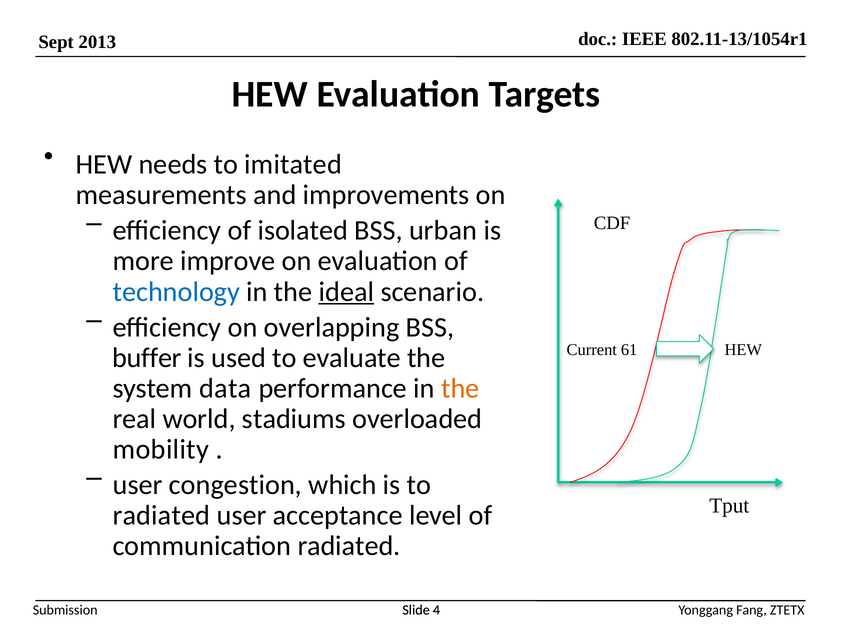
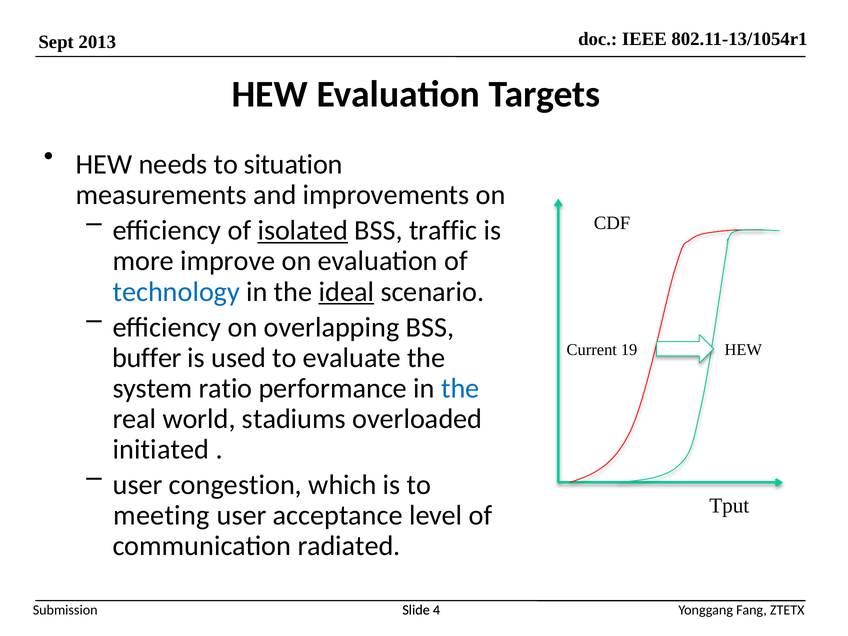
imitated: imitated -> situation
isolated underline: none -> present
urban: urban -> traffic
61: 61 -> 19
data: data -> ratio
the at (460, 388) colour: orange -> blue
mobility: mobility -> initiated
radiated at (162, 515): radiated -> meeting
